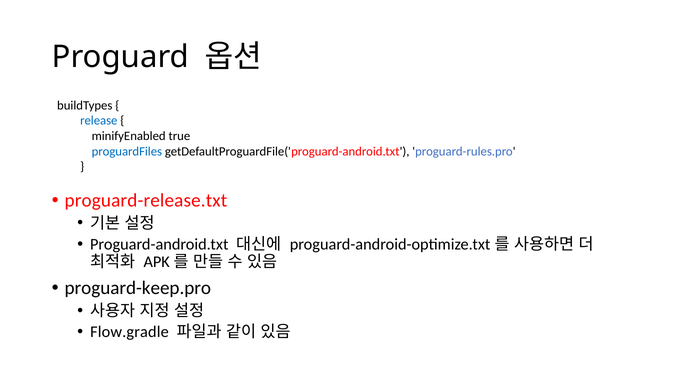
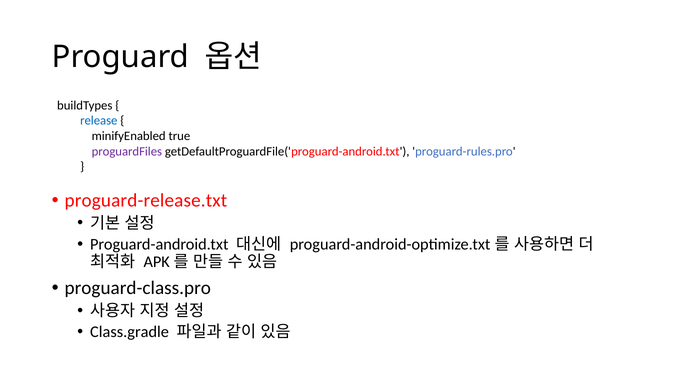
proguardFiles colour: blue -> purple
proguard-keep.pro: proguard-keep.pro -> proguard-class.pro
Flow.gradle: Flow.gradle -> Class.gradle
